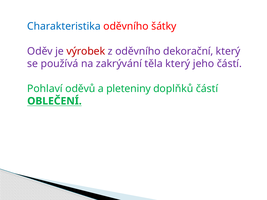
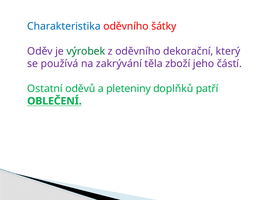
výrobek colour: red -> green
těla který: který -> zboží
Pohlaví: Pohlaví -> Ostatní
doplňků částí: částí -> patří
